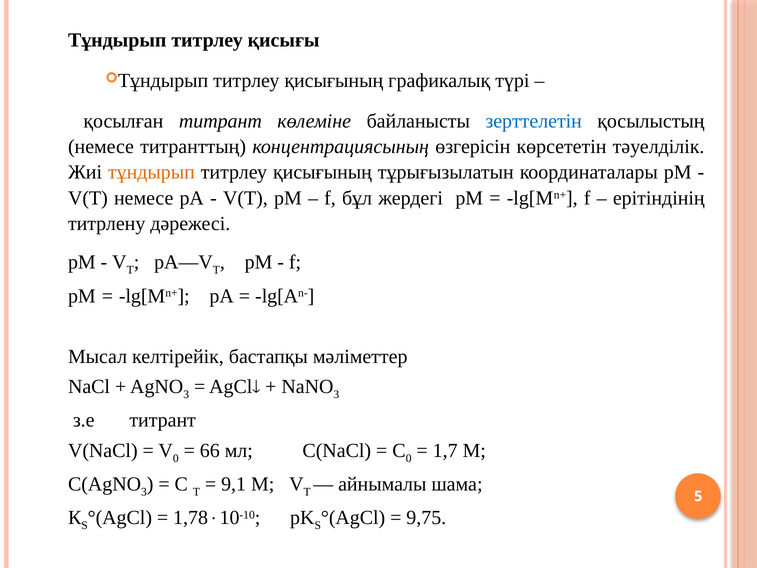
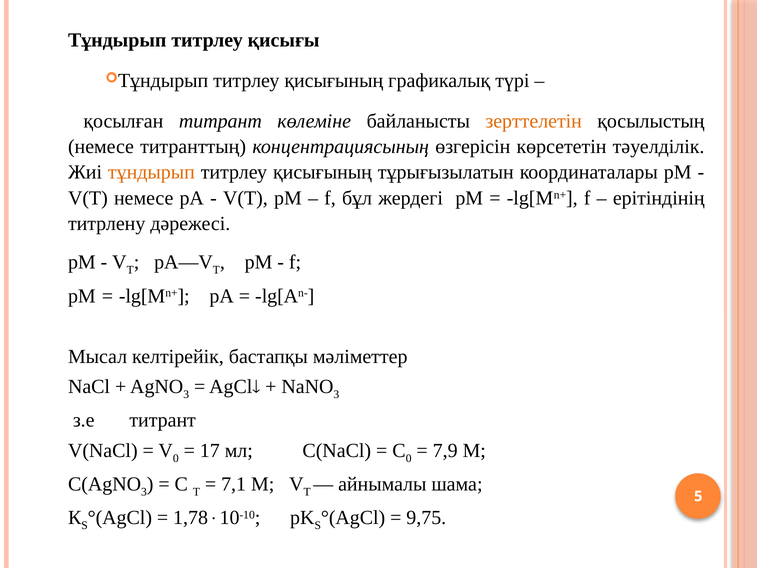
зерттелетін colour: blue -> orange
66: 66 -> 17
1,7: 1,7 -> 7,9
9,1: 9,1 -> 7,1
